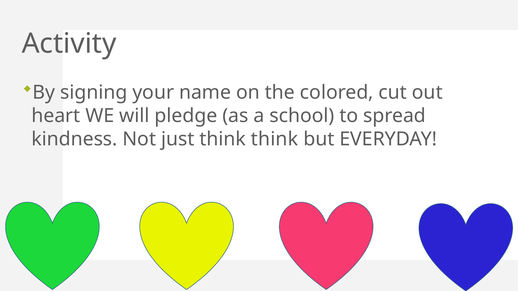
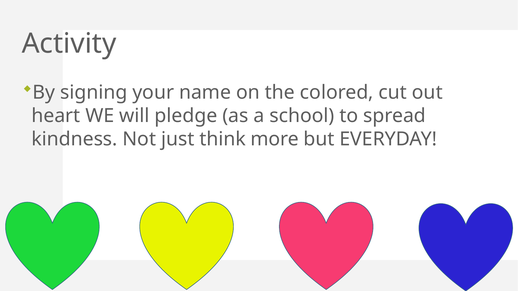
think think: think -> more
